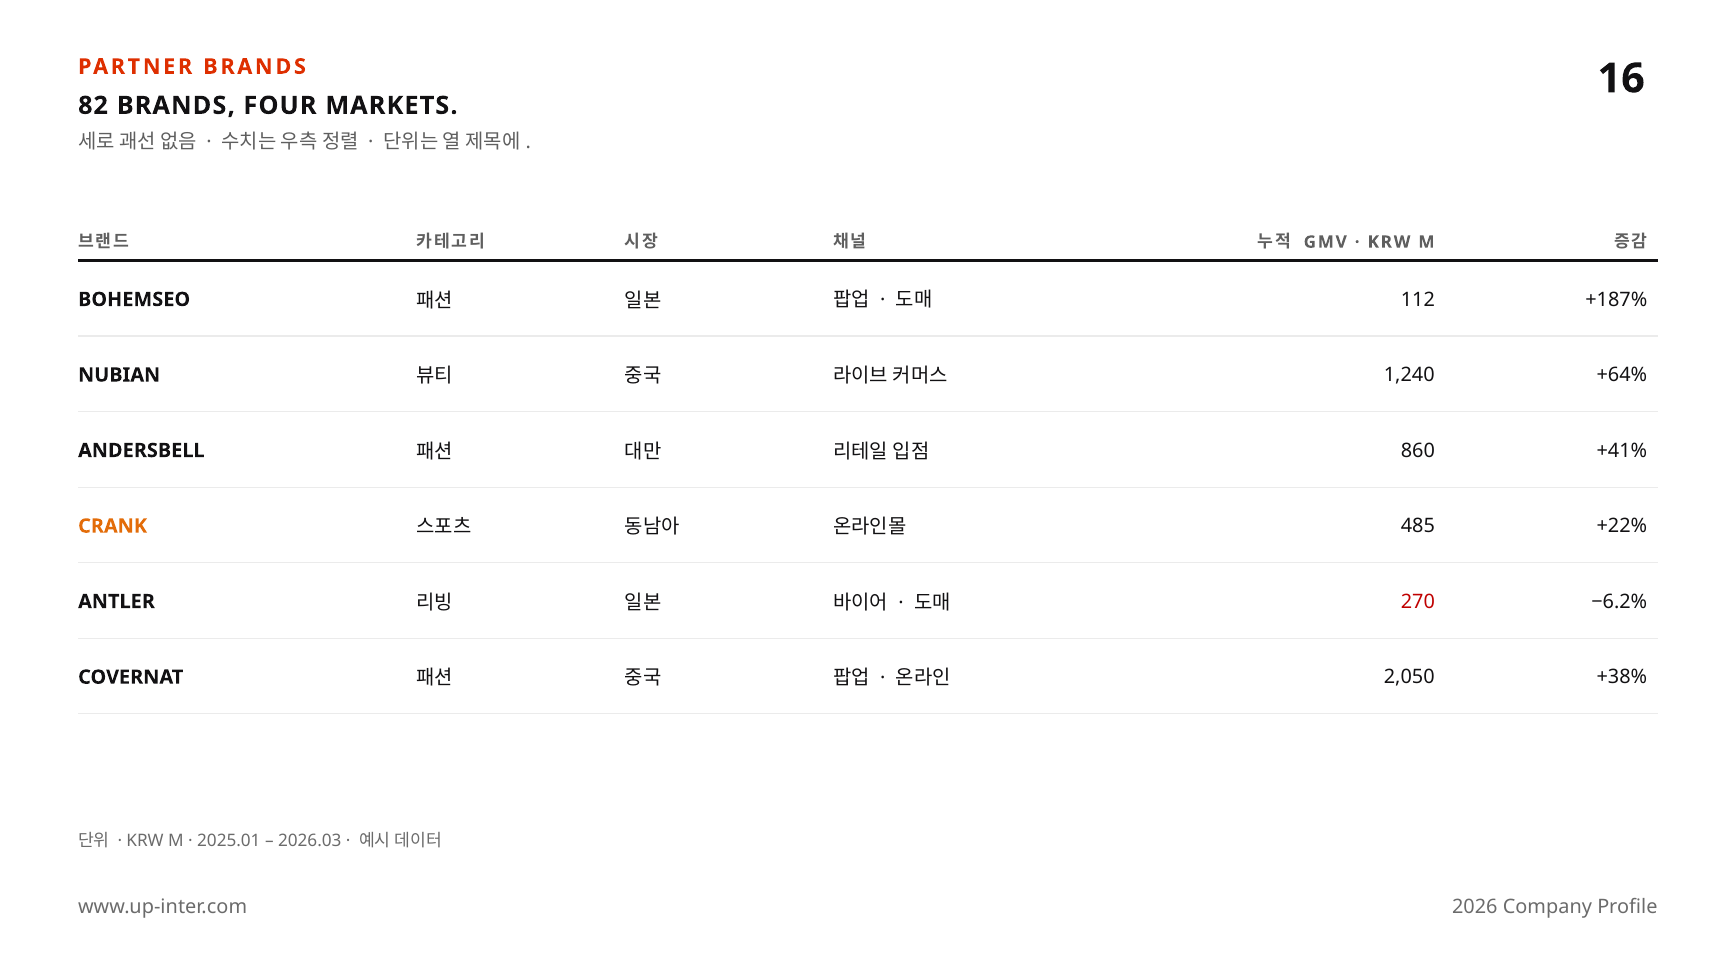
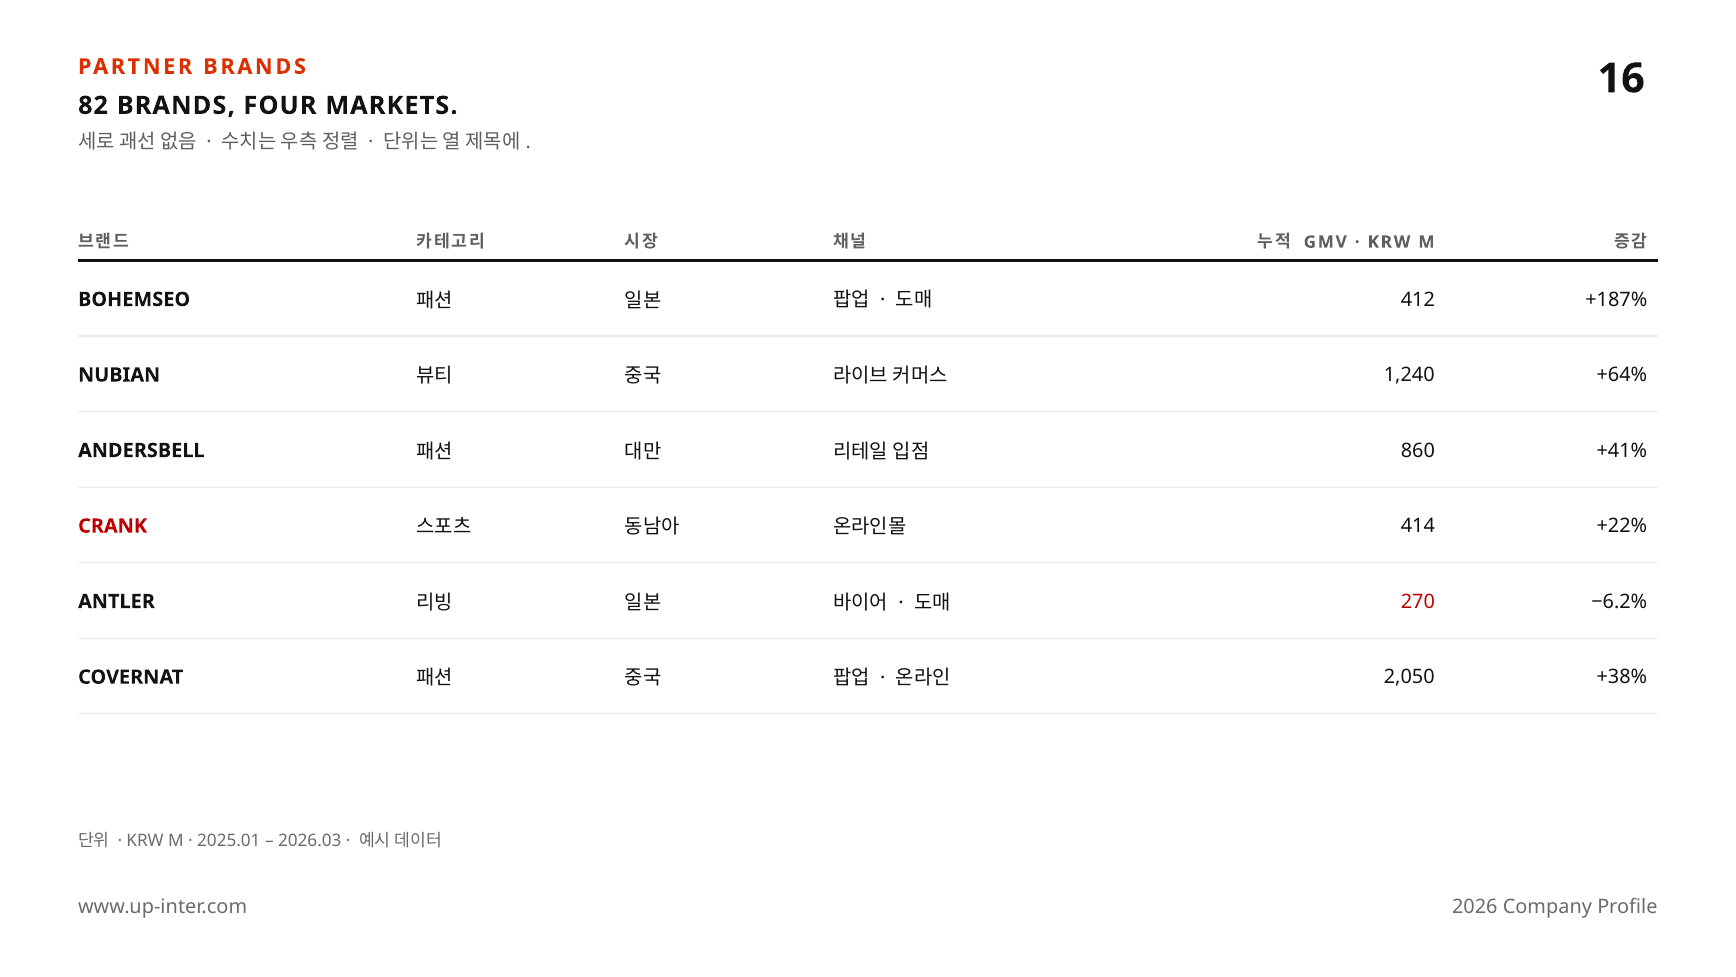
112: 112 -> 412
CRANK colour: orange -> red
485: 485 -> 414
